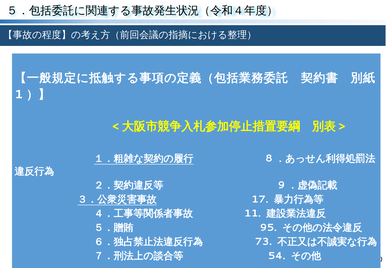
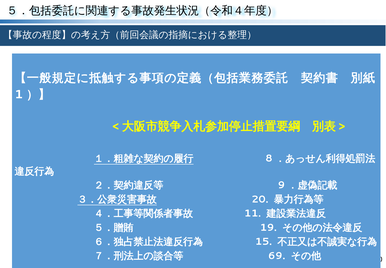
17: 17 -> 20
95: 95 -> 19
73: 73 -> 15
54: 54 -> 69
